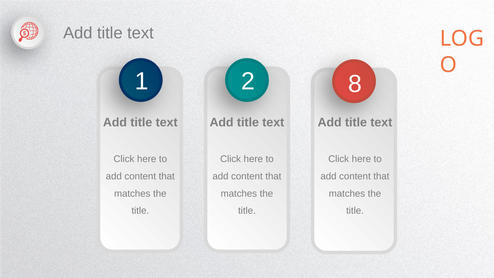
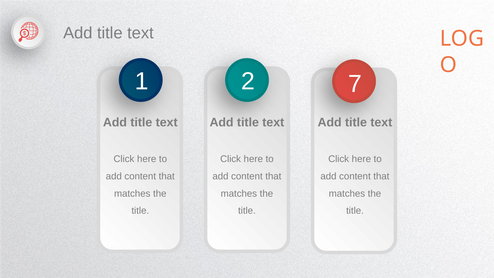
8: 8 -> 7
